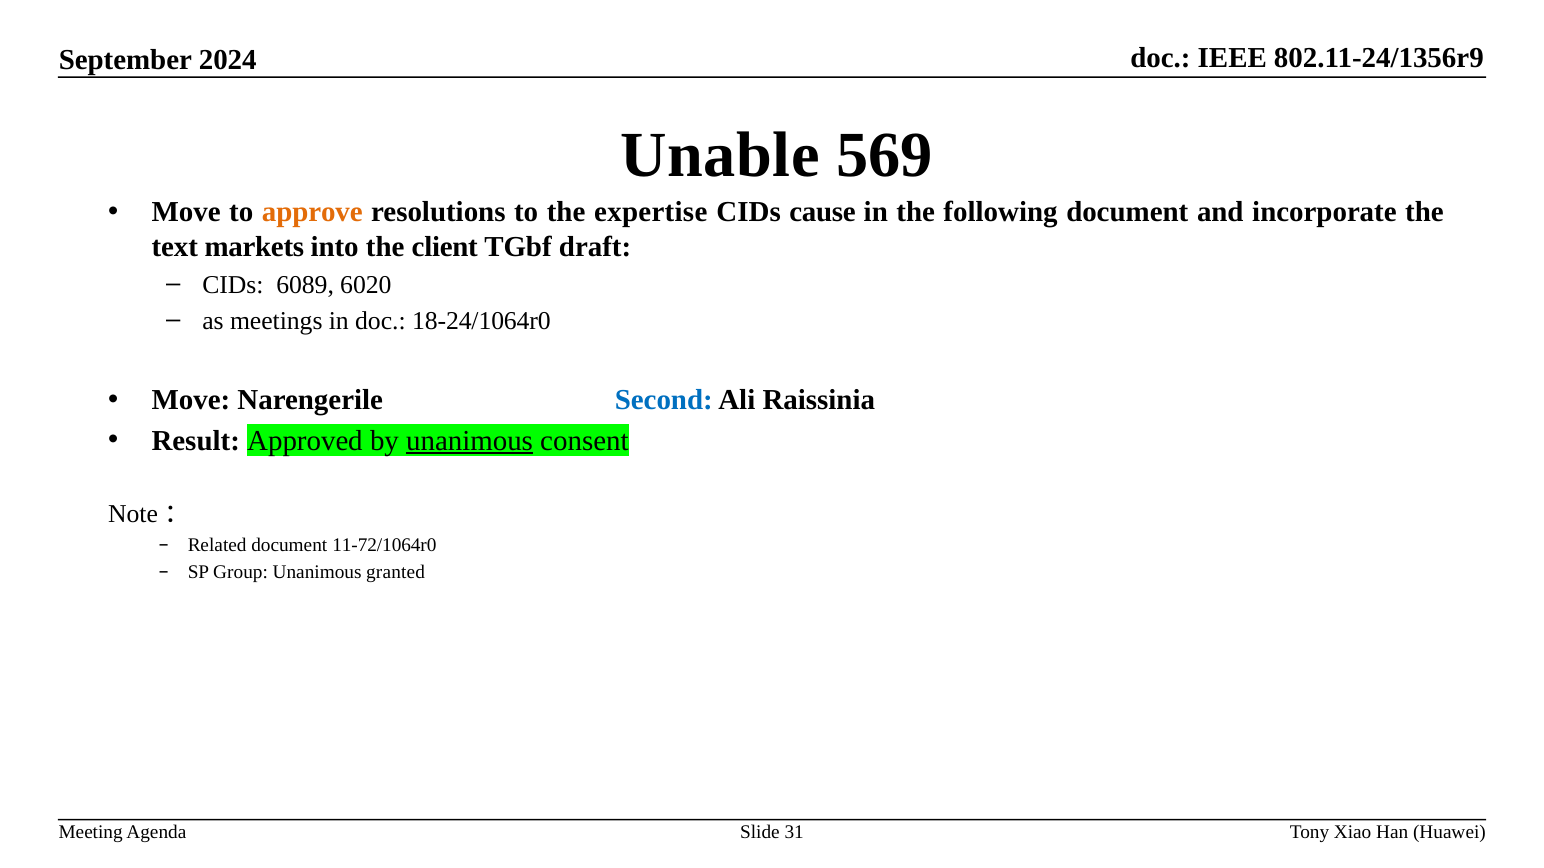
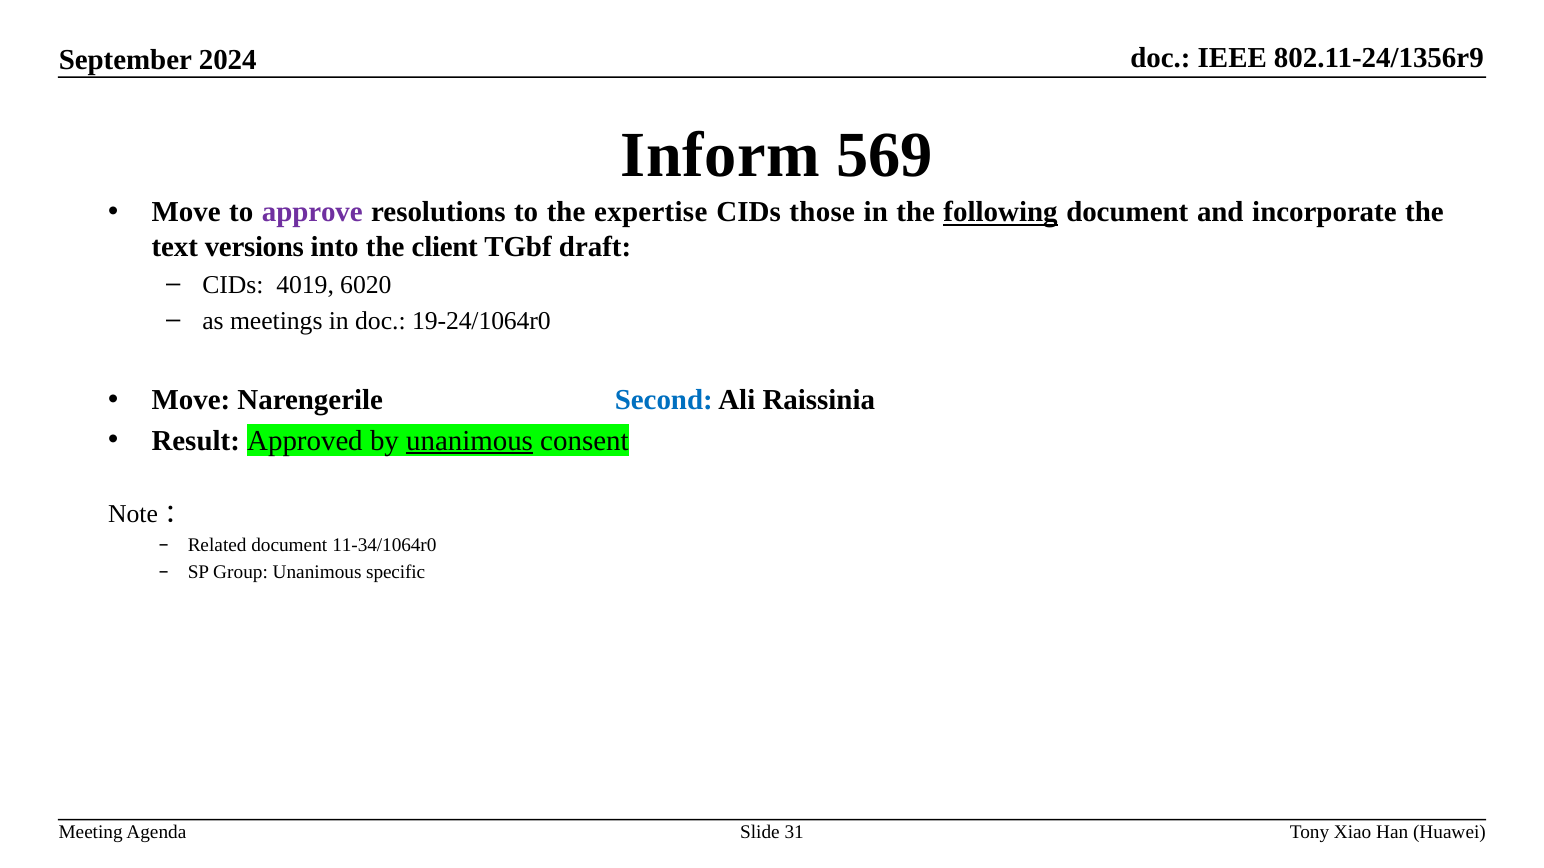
Unable: Unable -> Inform
approve colour: orange -> purple
cause: cause -> those
following underline: none -> present
markets: markets -> versions
6089: 6089 -> 4019
18-24/1064r0: 18-24/1064r0 -> 19-24/1064r0
11-72/1064r0: 11-72/1064r0 -> 11-34/1064r0
granted: granted -> specific
